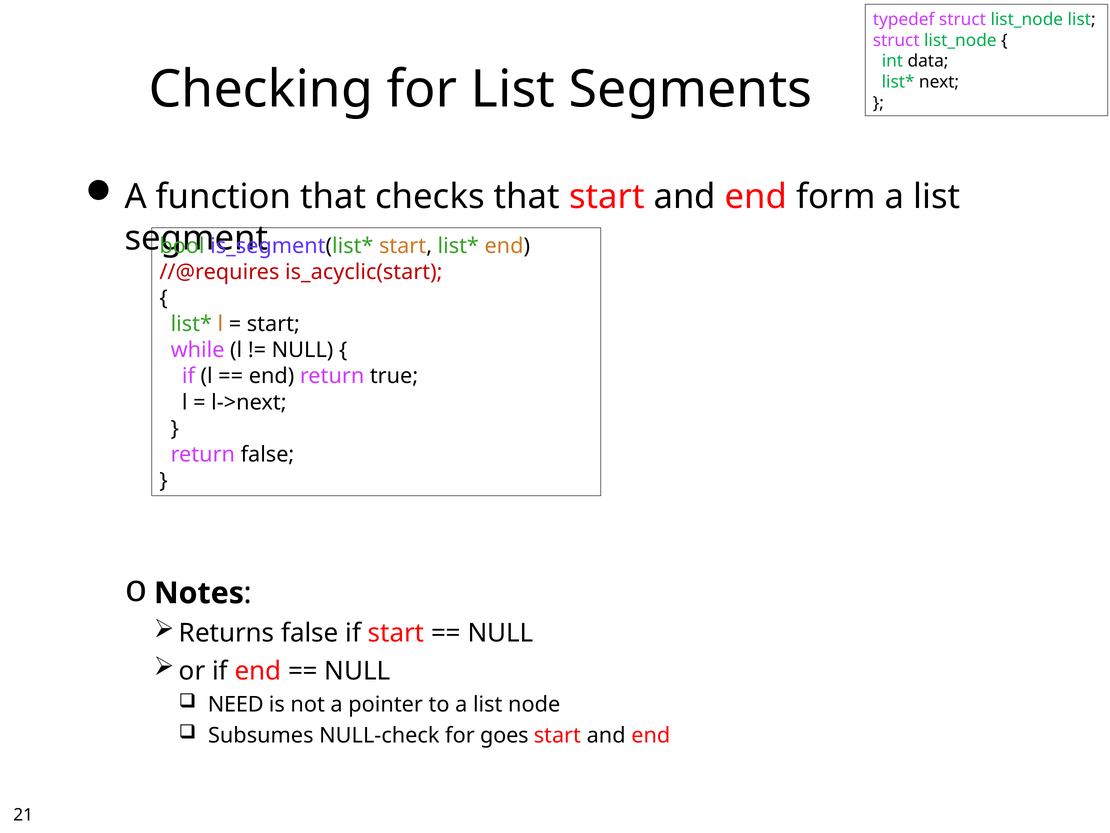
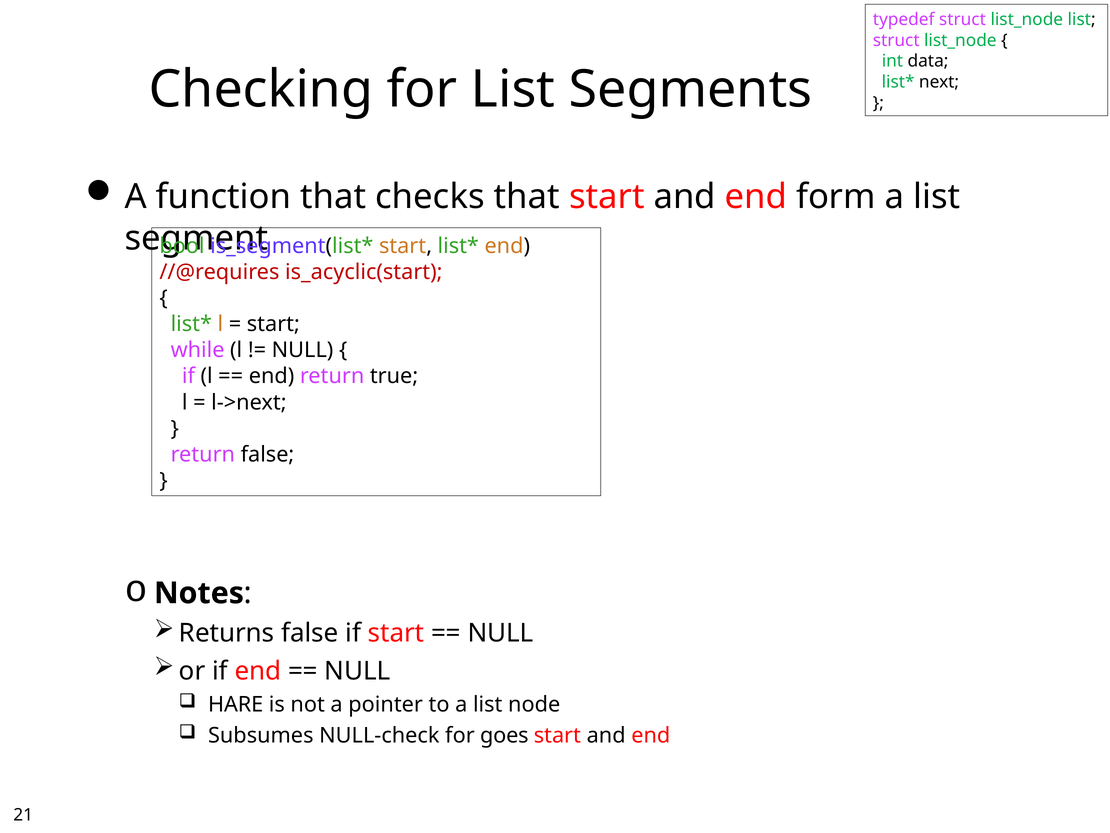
NEED: NEED -> HARE
